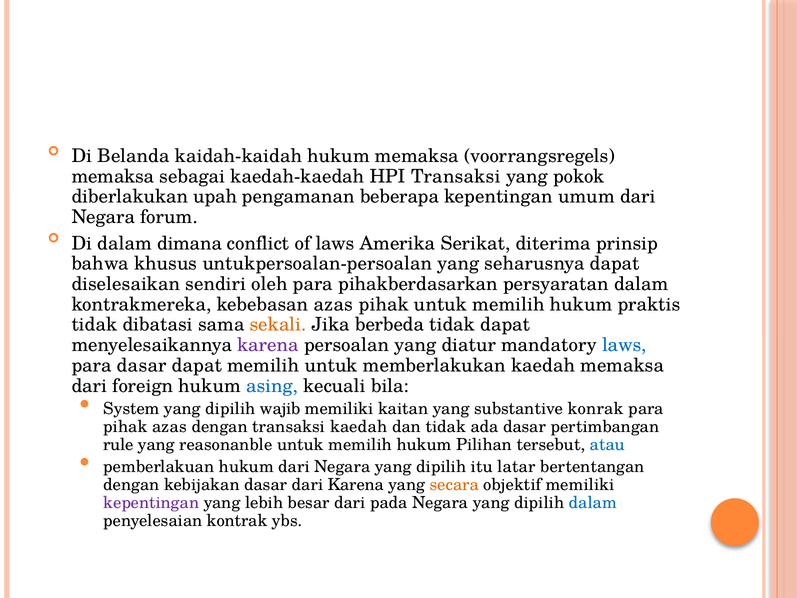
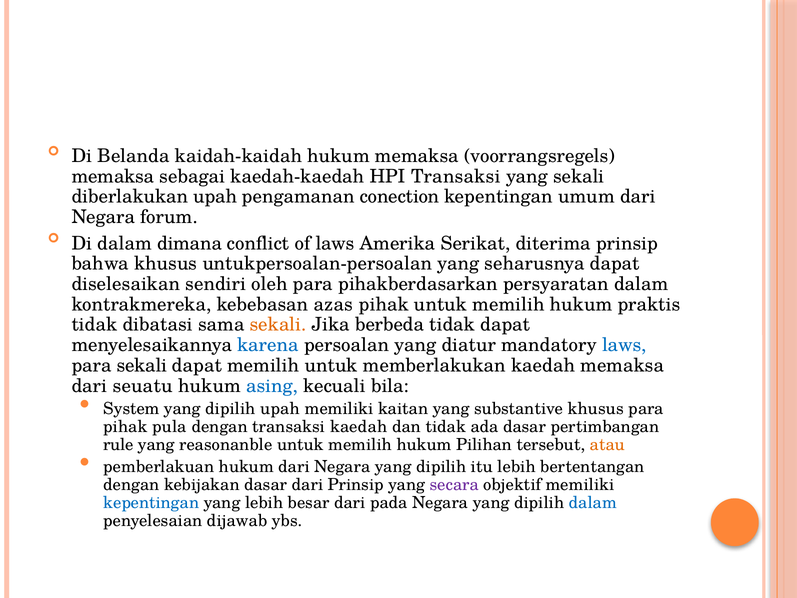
yang pokok: pokok -> sekali
beberapa: beberapa -> conection
karena at (268, 345) colour: purple -> blue
para dasar: dasar -> sekali
foreign: foreign -> seuatu
dipilih wajib: wajib -> upah
substantive konrak: konrak -> khusus
pihak azas: azas -> pula
atau colour: blue -> orange
itu latar: latar -> lebih
dari Karena: Karena -> Prinsip
secara colour: orange -> purple
kepentingan at (151, 503) colour: purple -> blue
kontrak: kontrak -> dijawab
